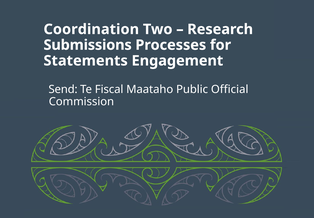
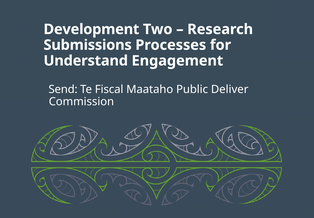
Coordination: Coordination -> Development
Statements: Statements -> Understand
Official: Official -> Deliver
